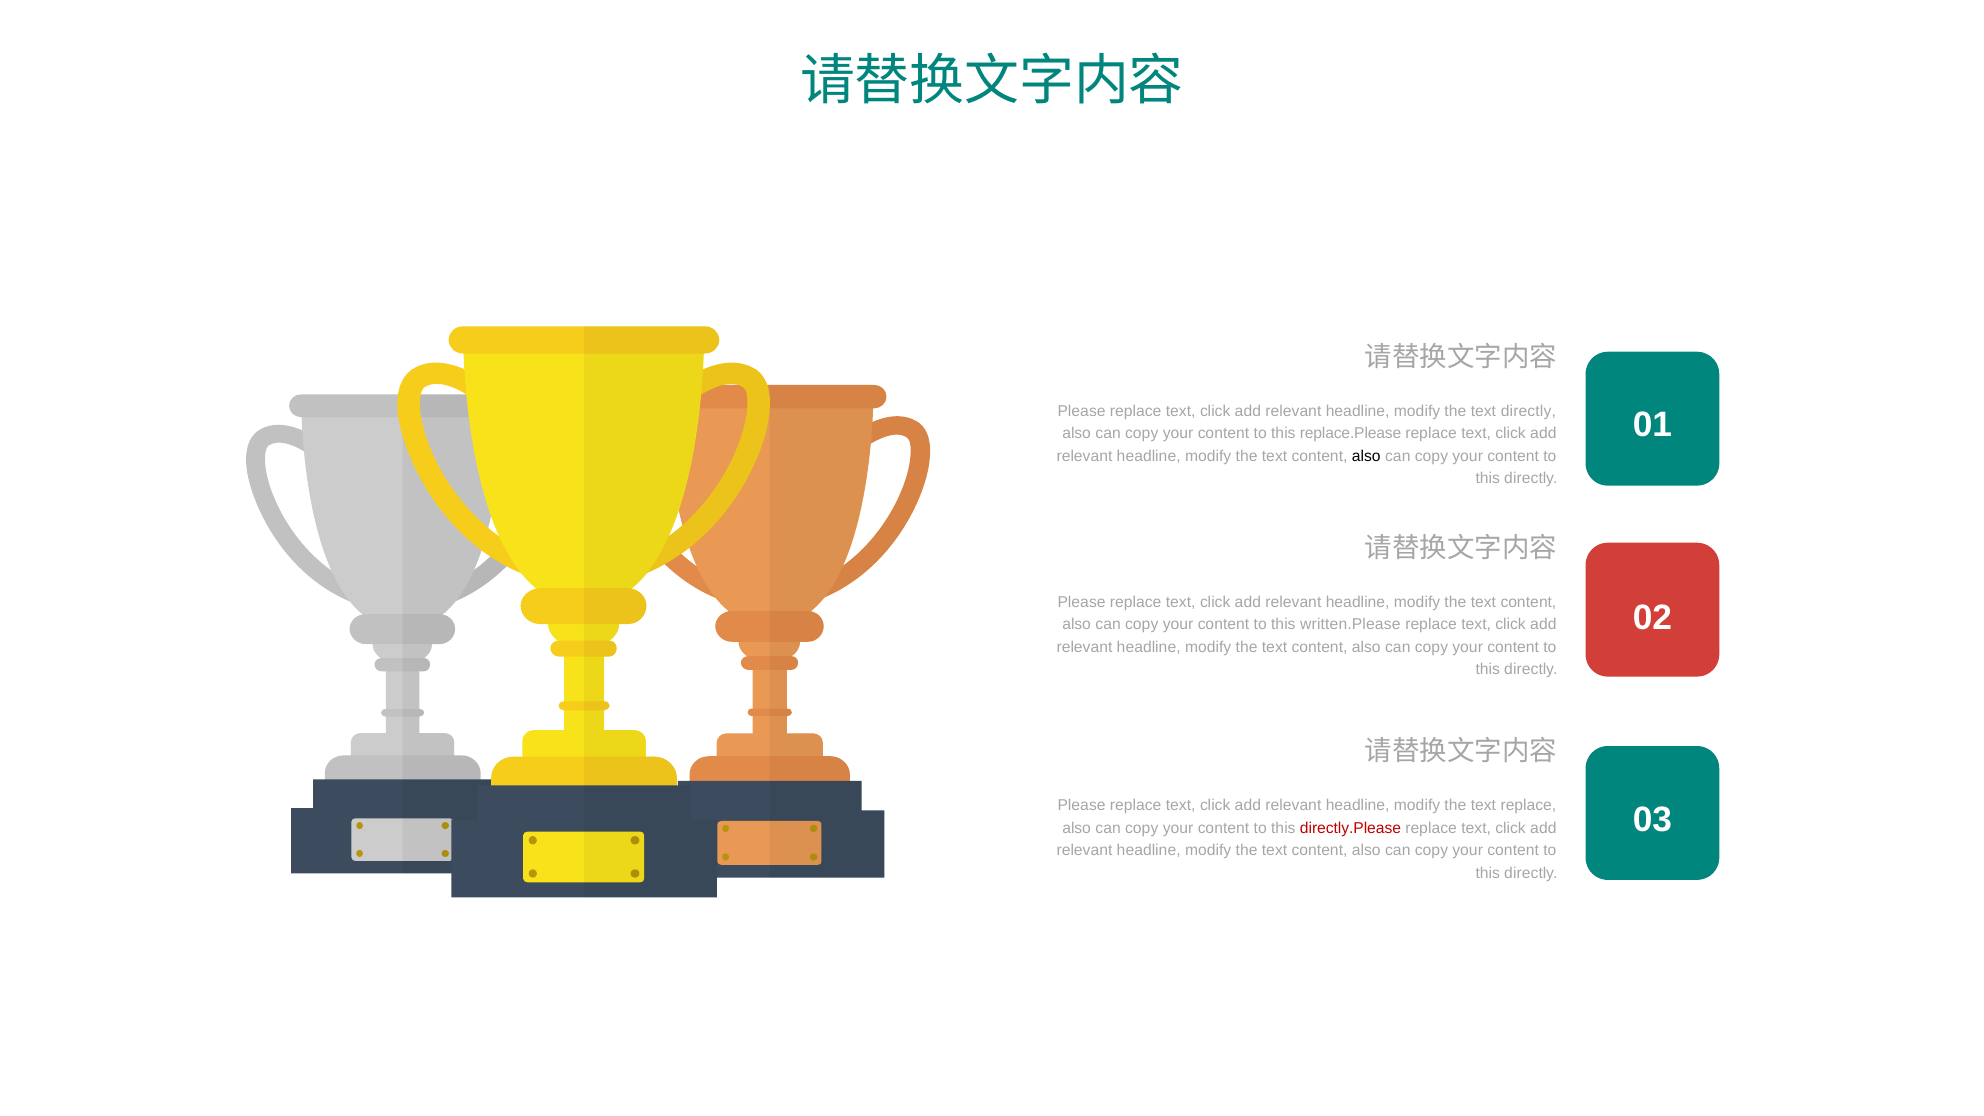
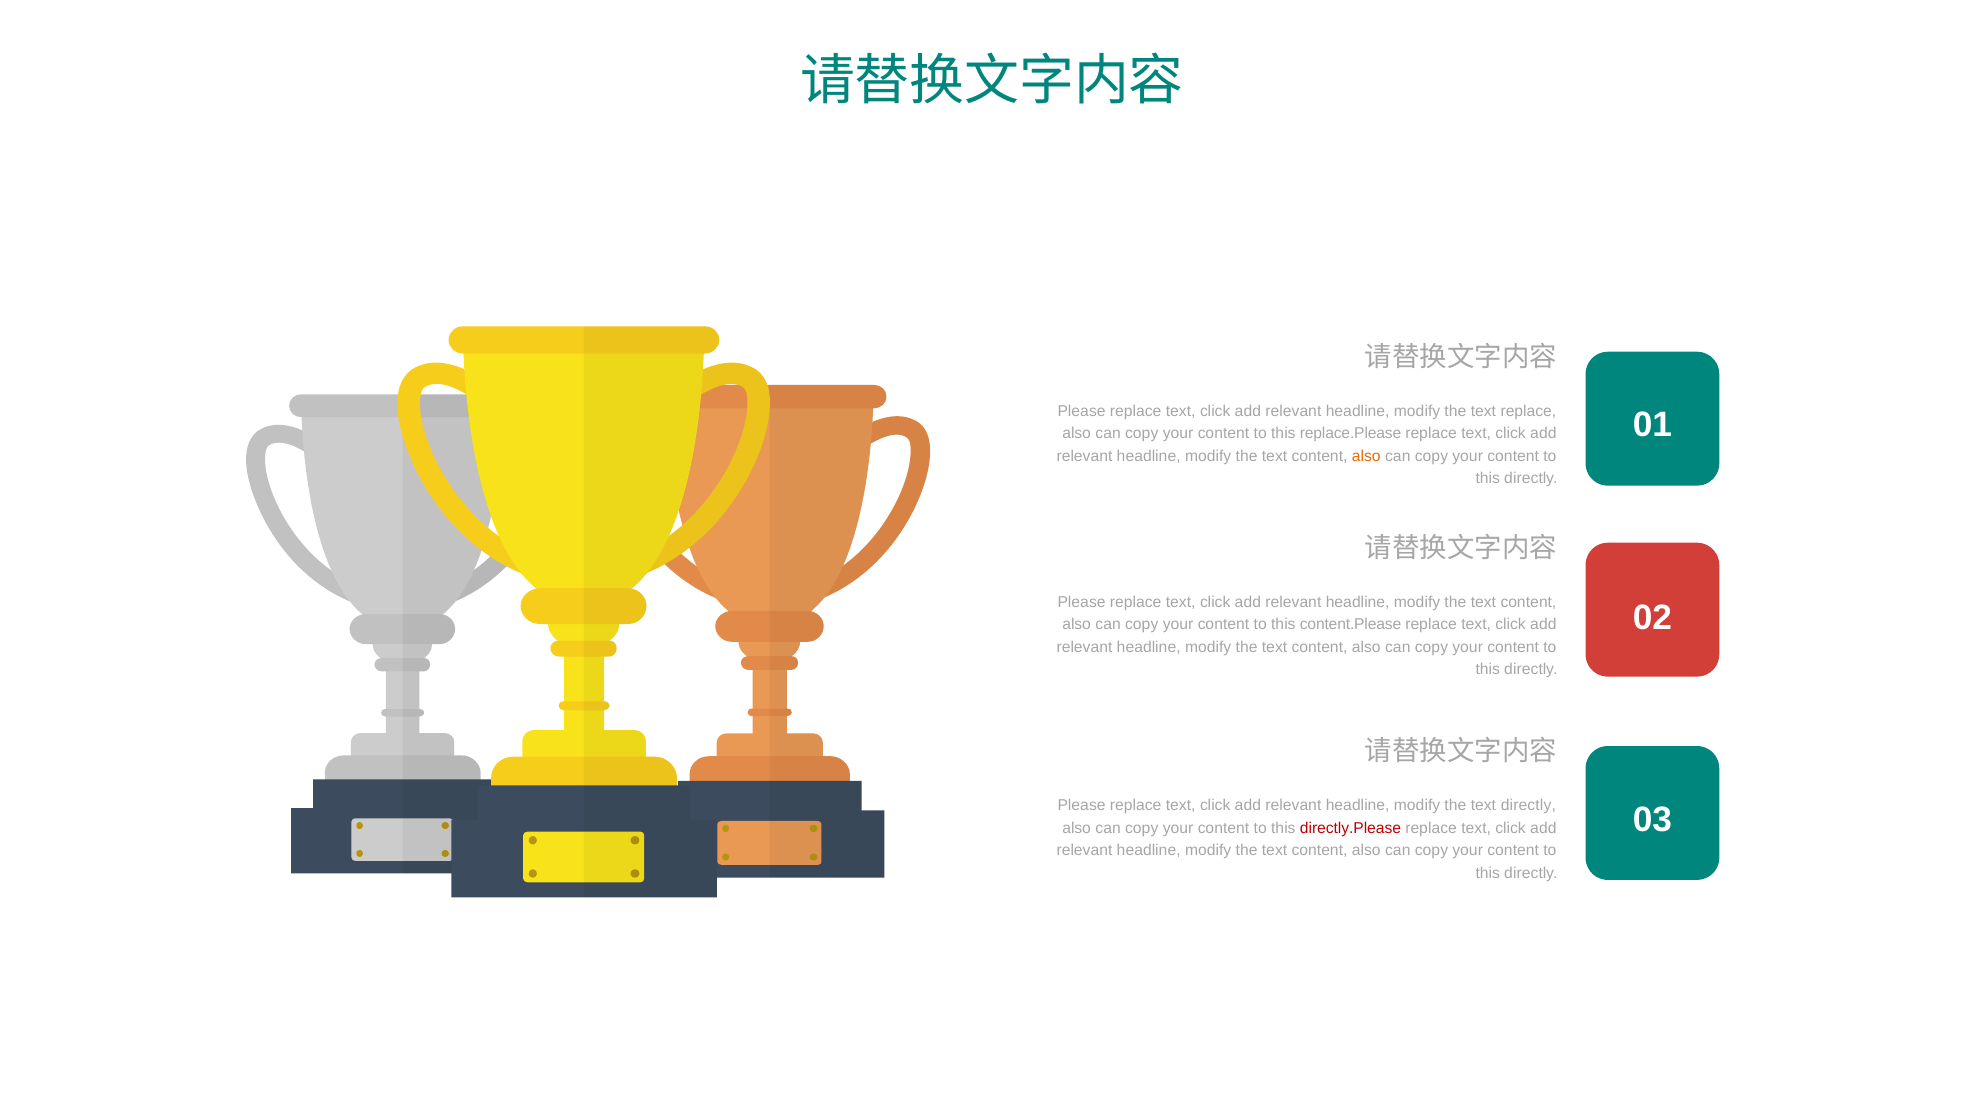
text directly: directly -> replace
also at (1366, 456) colour: black -> orange
written.Please: written.Please -> content.Please
text replace: replace -> directly
